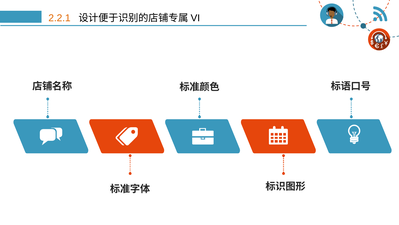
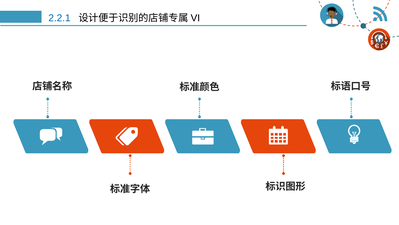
2.2.1 colour: orange -> blue
